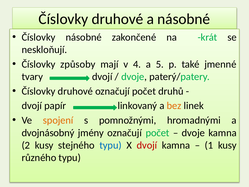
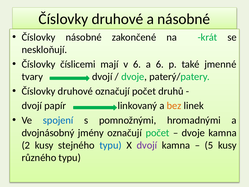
způsoby: způsoby -> číslicemi
v 4: 4 -> 6
a 5: 5 -> 6
spojení colour: orange -> blue
dvojí at (147, 145) colour: red -> purple
1: 1 -> 5
